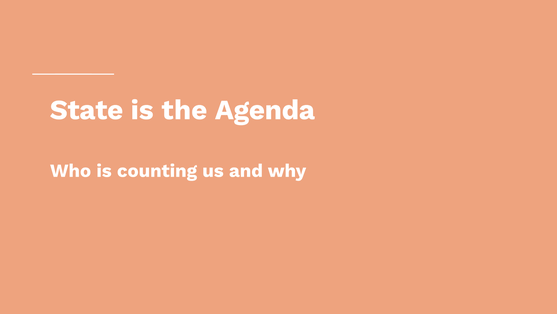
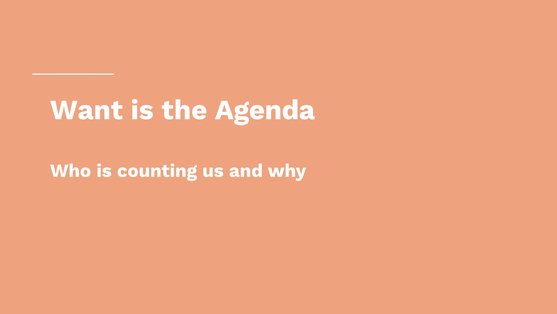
State: State -> Want
